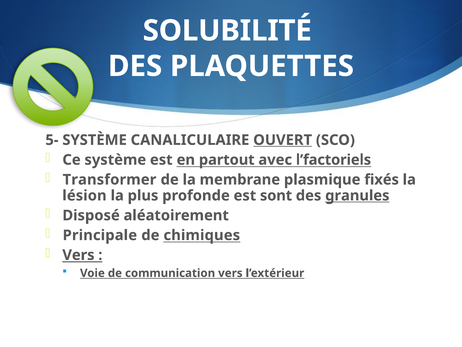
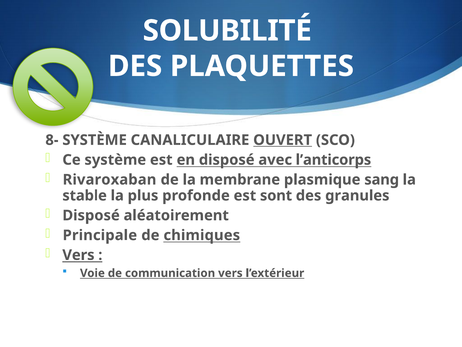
5-: 5- -> 8-
en partout: partout -> disposé
l’factoriels: l’factoriels -> l’anticorps
Transformer: Transformer -> Rivaroxaban
fixés: fixés -> sang
lésion: lésion -> stable
granules underline: present -> none
